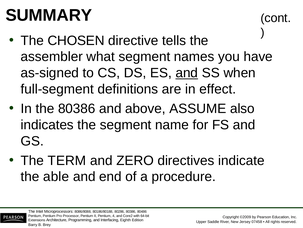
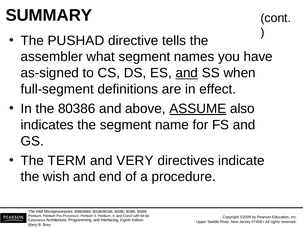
CHOSEN: CHOSEN -> PUSHAD
ASSUME underline: none -> present
ZERO: ZERO -> VERY
able: able -> wish
